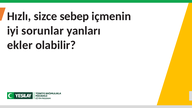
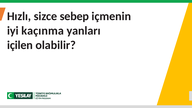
sorunlar: sorunlar -> kaçınma
ekler: ekler -> içilen
